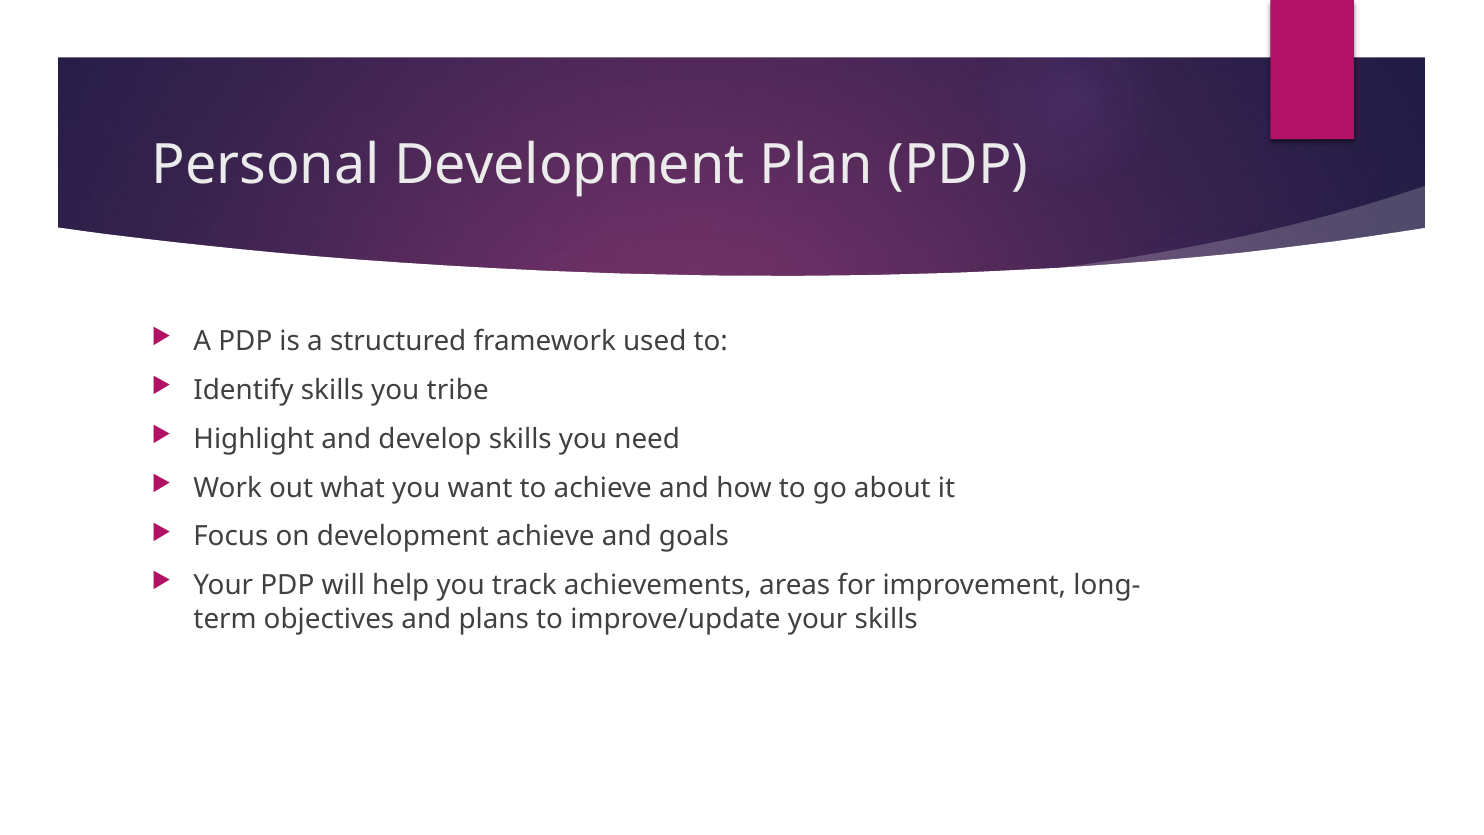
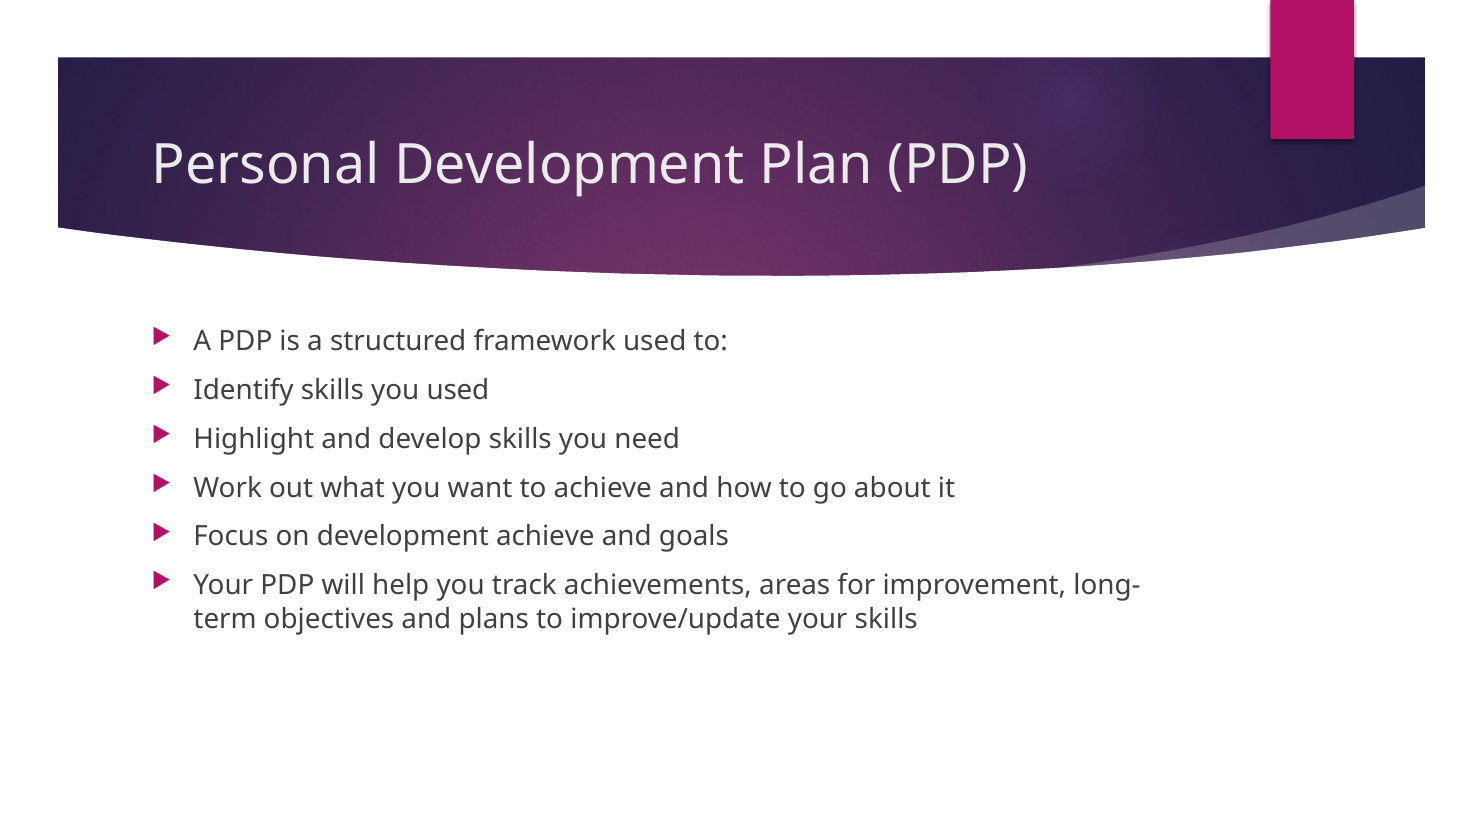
you tribe: tribe -> used
